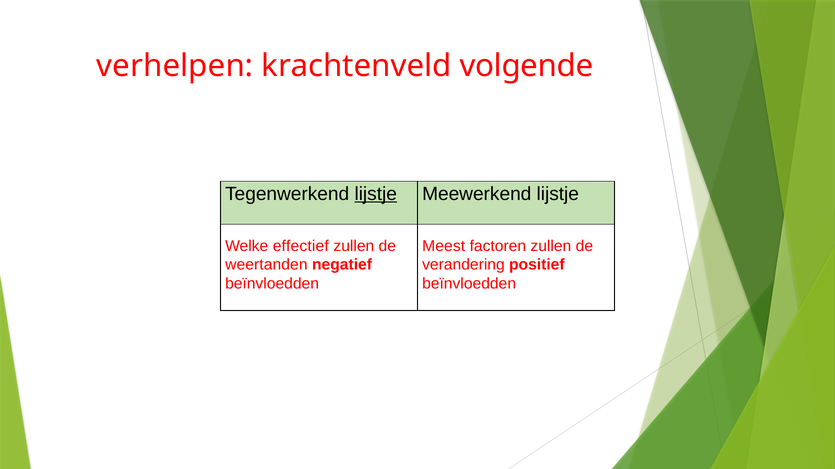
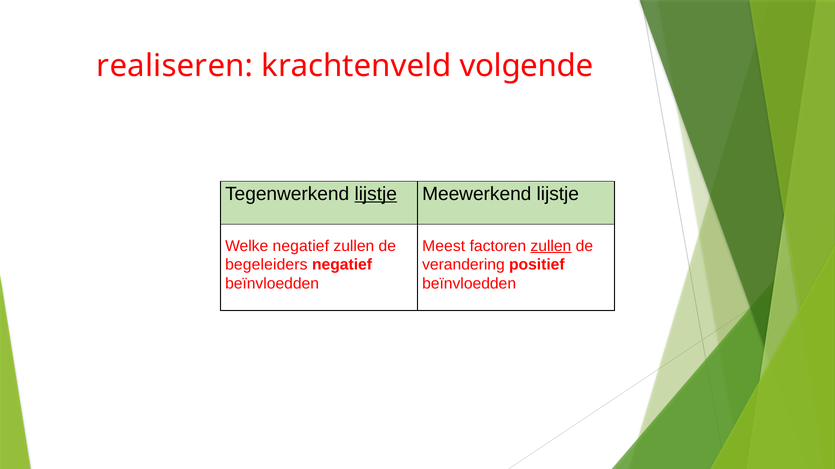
verhelpen: verhelpen -> realiseren
Welke effectief: effectief -> negatief
zullen at (551, 246) underline: none -> present
weertanden: weertanden -> begeleiders
